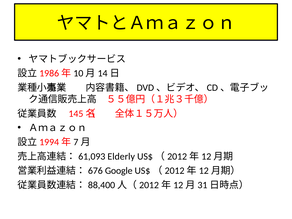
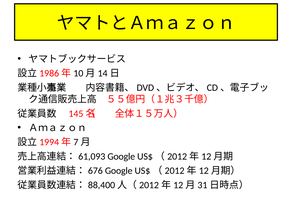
Elderly at (121, 156): Elderly -> Google
